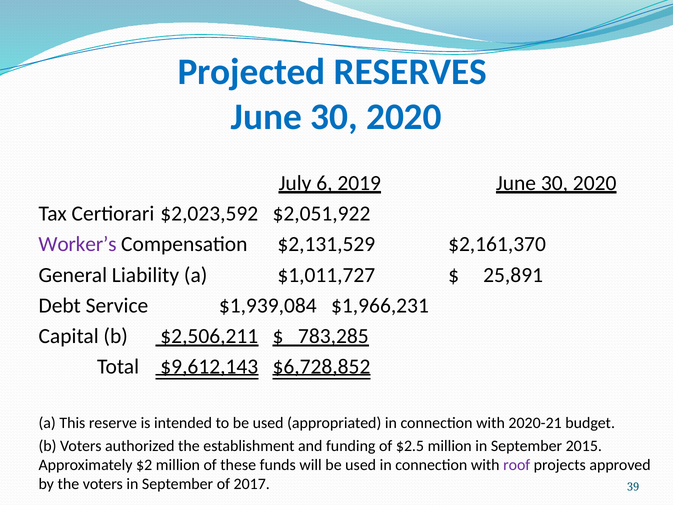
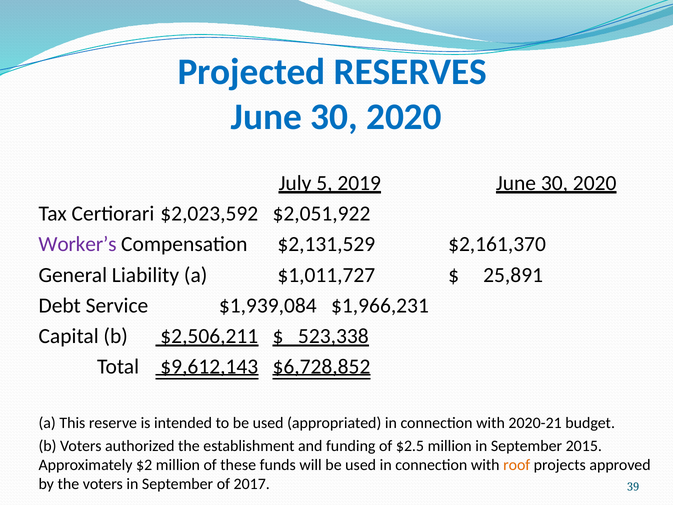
6: 6 -> 5
783,285: 783,285 -> 523,338
roof colour: purple -> orange
